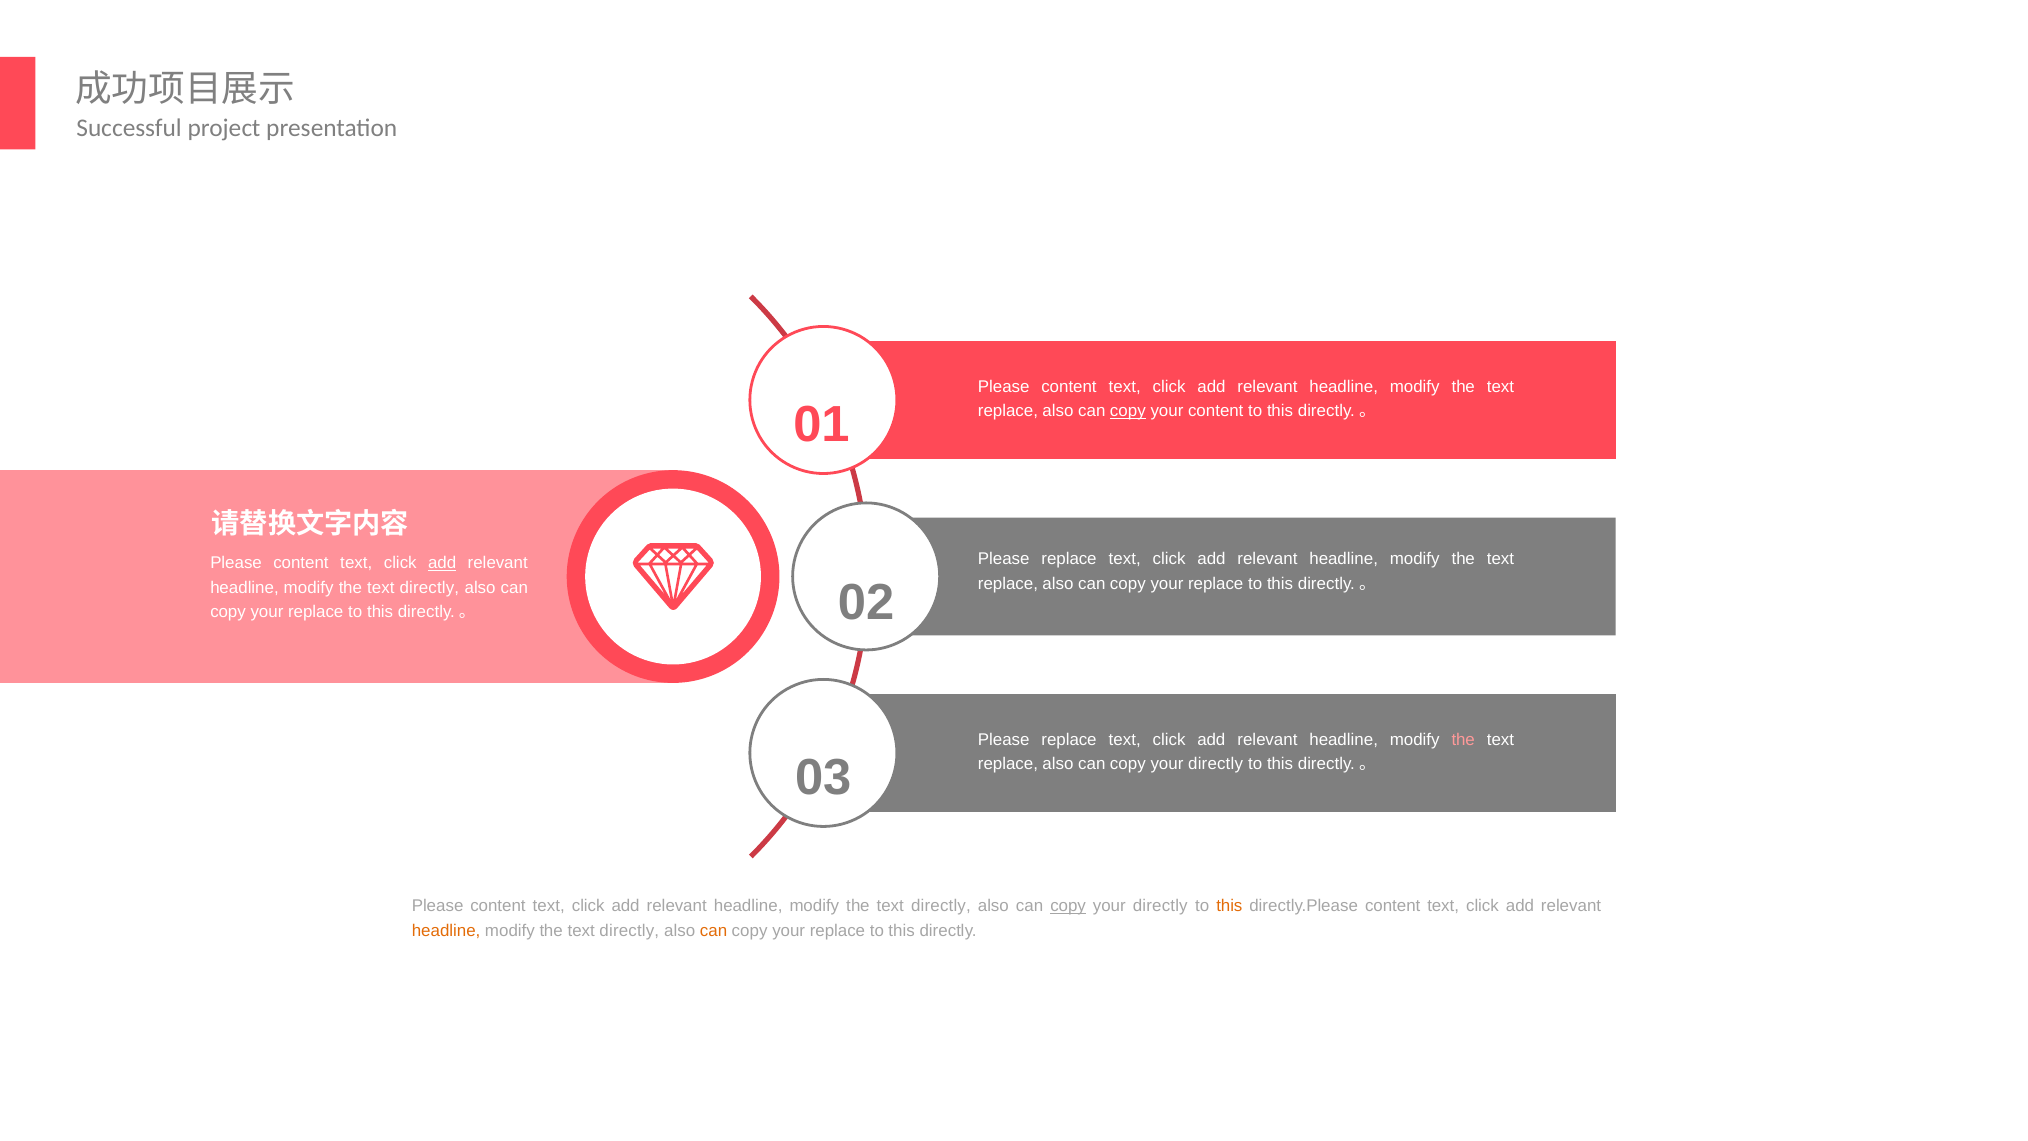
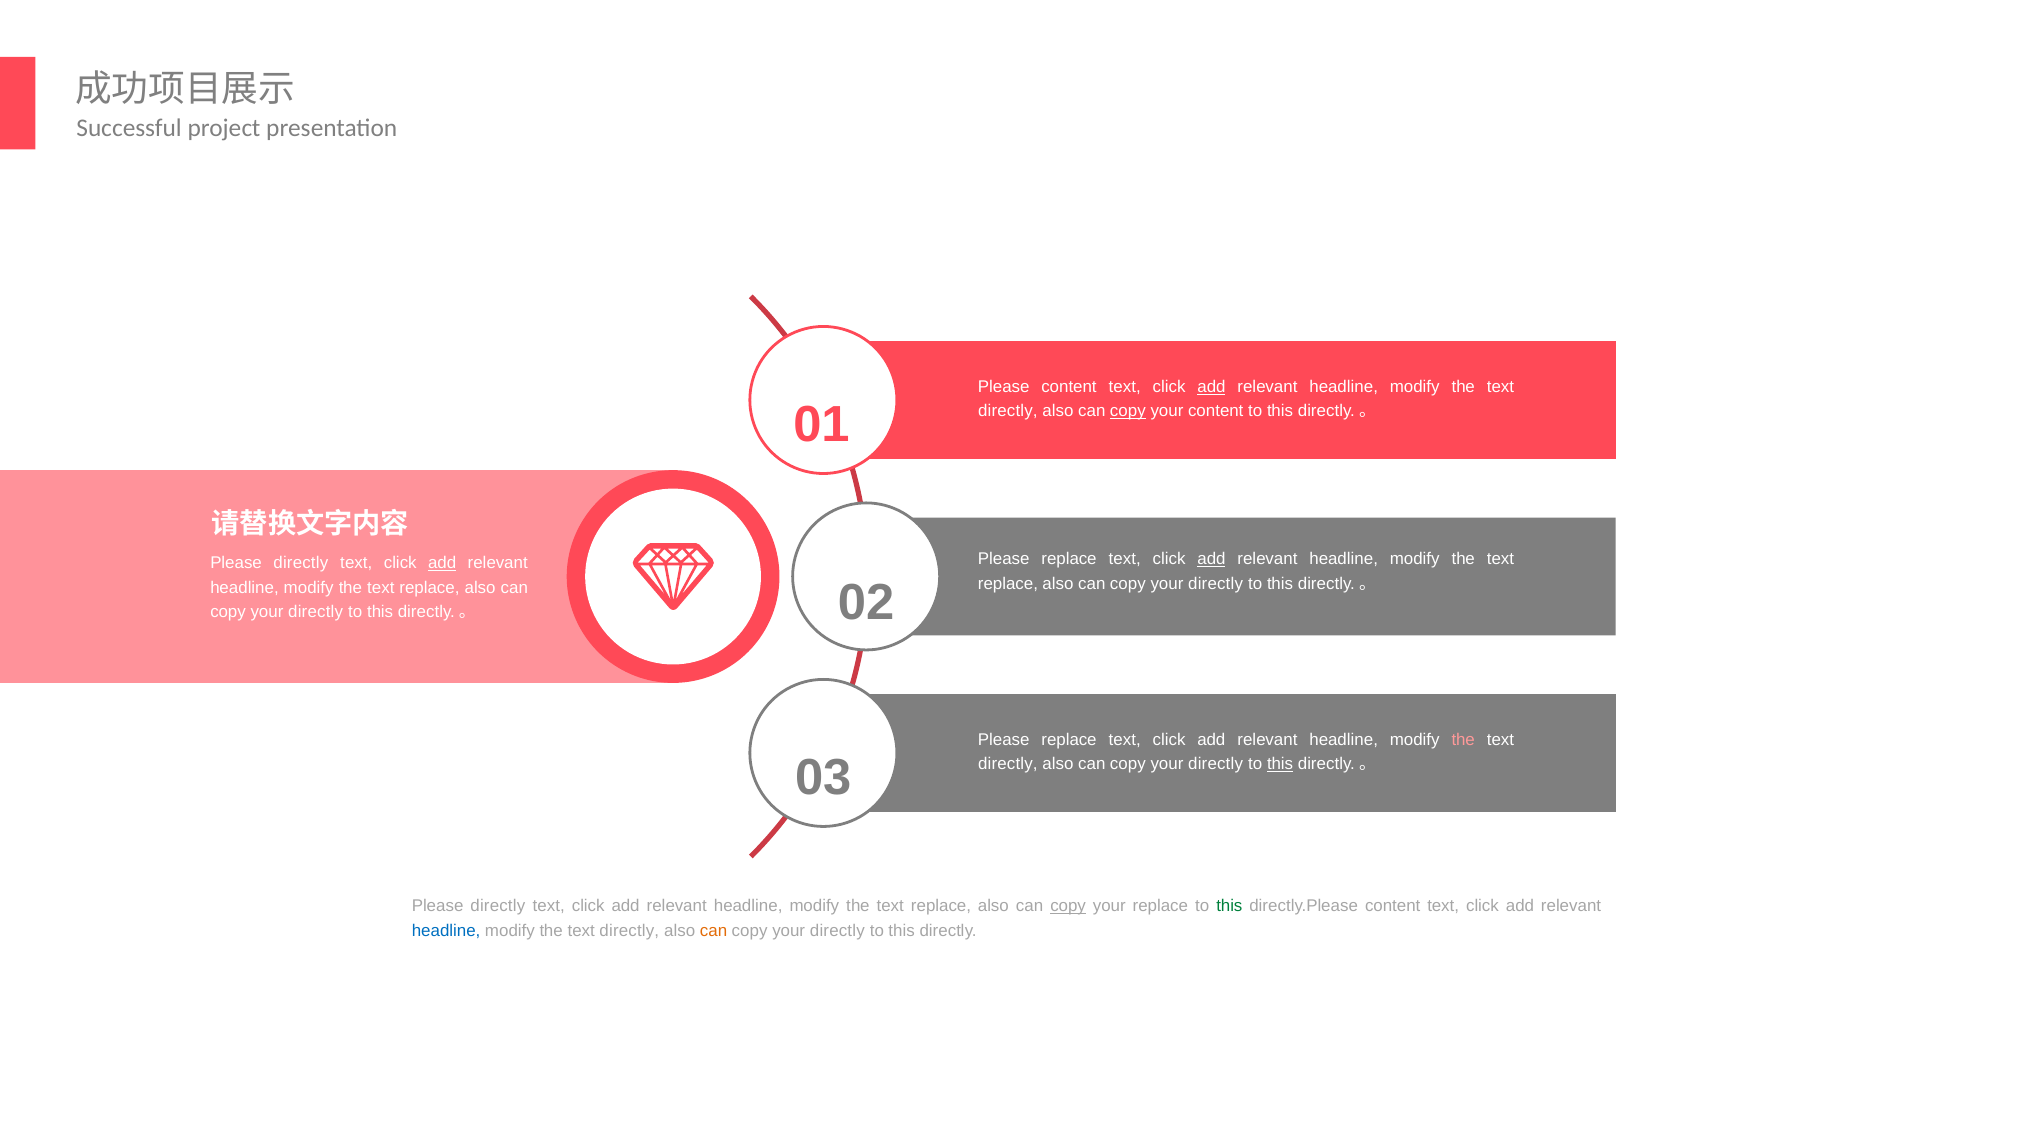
add at (1211, 387) underline: none -> present
replace at (1008, 411): replace -> directly
add at (1211, 559) underline: none -> present
content at (301, 563): content -> directly
replace at (1216, 583): replace -> directly
directly at (429, 588): directly -> replace
replace at (316, 612): replace -> directly
replace at (1008, 764): replace -> directly
this at (1280, 764) underline: none -> present
content at (498, 906): content -> directly
directly at (941, 906): directly -> replace
directly at (1160, 906): directly -> replace
this at (1229, 906) colour: orange -> green
headline at (446, 931) colour: orange -> blue
replace at (837, 931): replace -> directly
